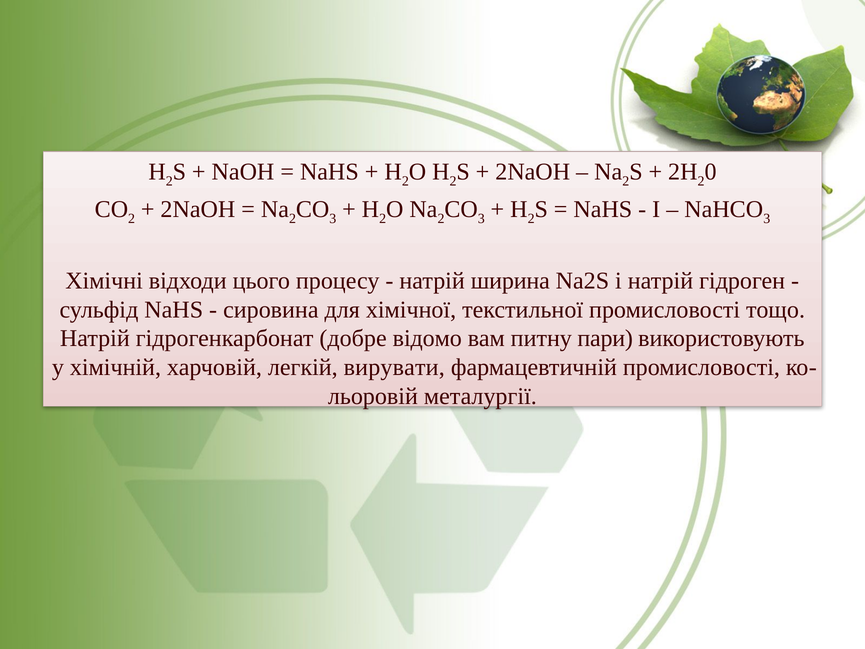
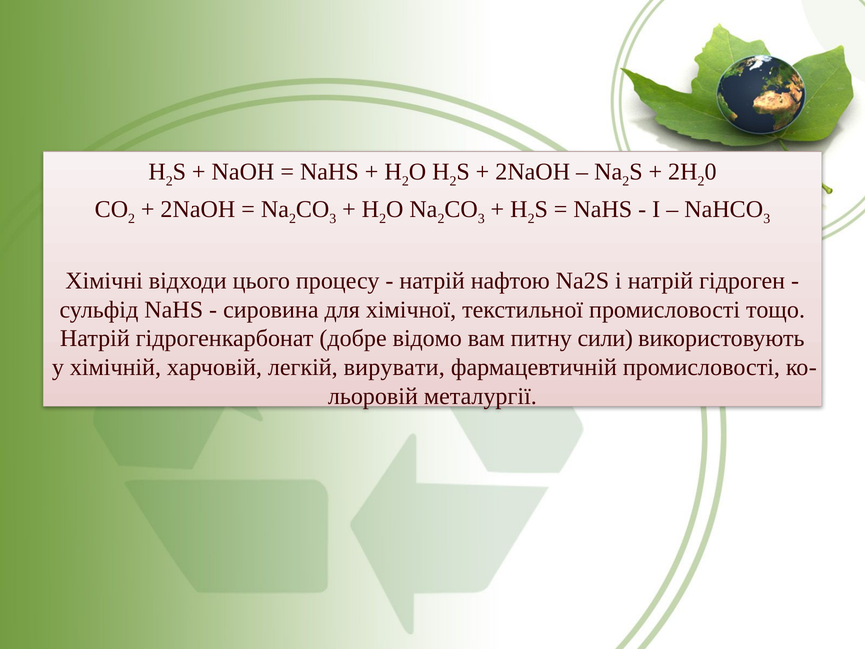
ширина: ширина -> нафтою
пари: пари -> сили
